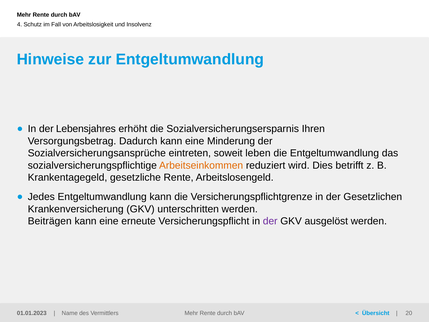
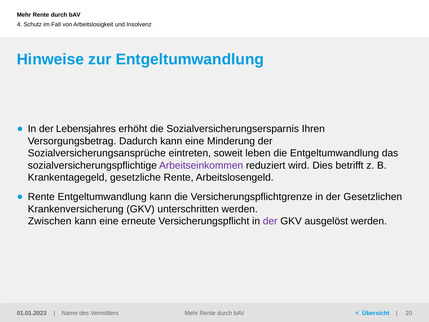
Arbeitseinkommen colour: orange -> purple
Jedes at (41, 197): Jedes -> Rente
Beiträgen: Beiträgen -> Zwischen
